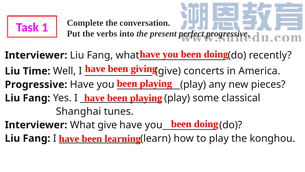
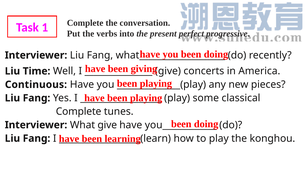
Progressive at (36, 84): Progressive -> Continuous
Shanghai at (78, 111): Shanghai -> Complete
